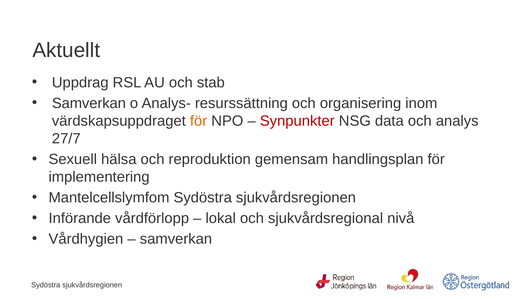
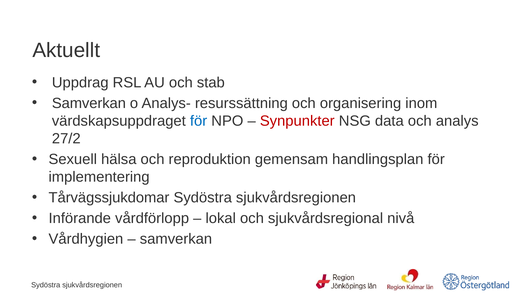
för at (199, 121) colour: orange -> blue
27/7: 27/7 -> 27/2
Mantelcellslymfom: Mantelcellslymfom -> Tårvägssjukdomar
